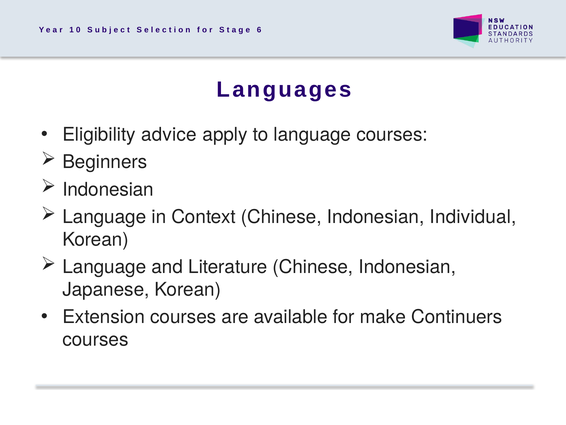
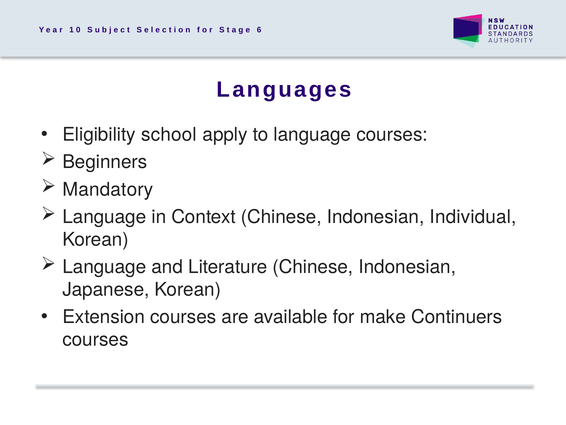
advice: advice -> school
Indonesian at (108, 189): Indonesian -> Mandatory
